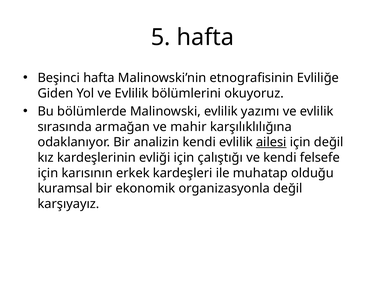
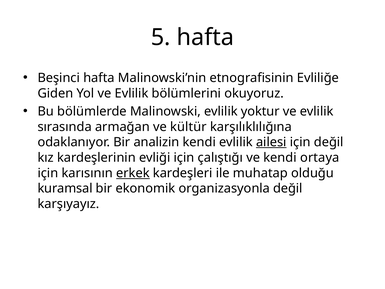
yazımı: yazımı -> yoktur
mahir: mahir -> kültür
felsefe: felsefe -> ortaya
erkek underline: none -> present
